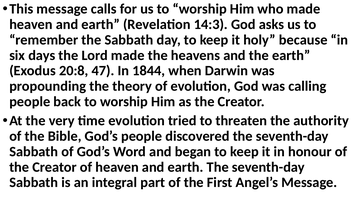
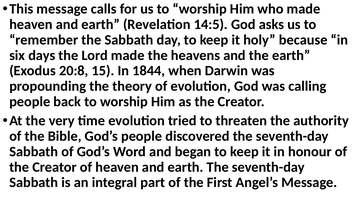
14:3: 14:3 -> 14:5
47: 47 -> 15
